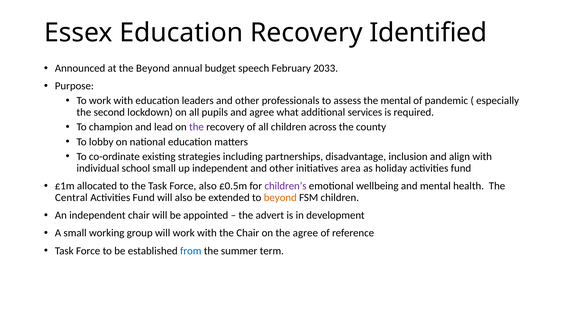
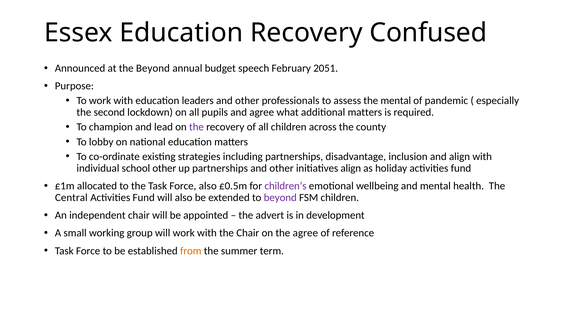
Identified: Identified -> Confused
2033: 2033 -> 2051
additional services: services -> matters
school small: small -> other
up independent: independent -> partnerships
initiatives area: area -> align
beyond at (280, 198) colour: orange -> purple
from colour: blue -> orange
